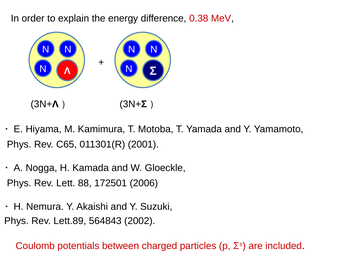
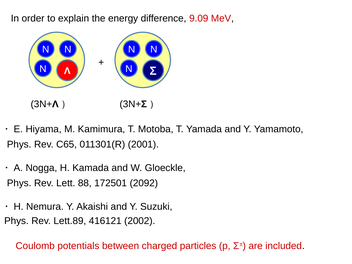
0.38: 0.38 -> 9.09
2006: 2006 -> 2092
564843: 564843 -> 416121
